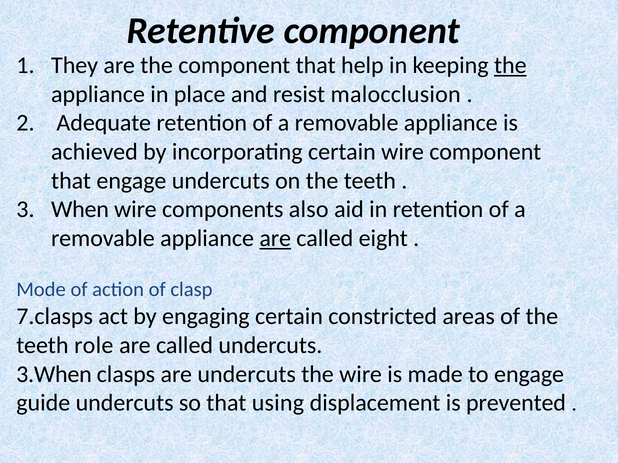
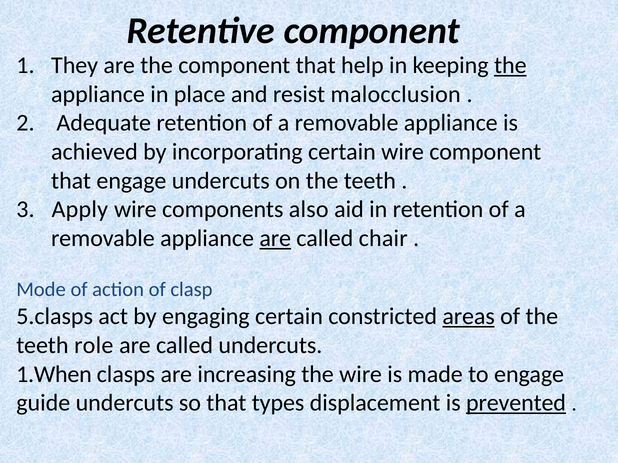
When: When -> Apply
eight: eight -> chair
7.clasps: 7.clasps -> 5.clasps
areas underline: none -> present
3.When: 3.When -> 1.When
are undercuts: undercuts -> increasing
using: using -> types
prevented underline: none -> present
